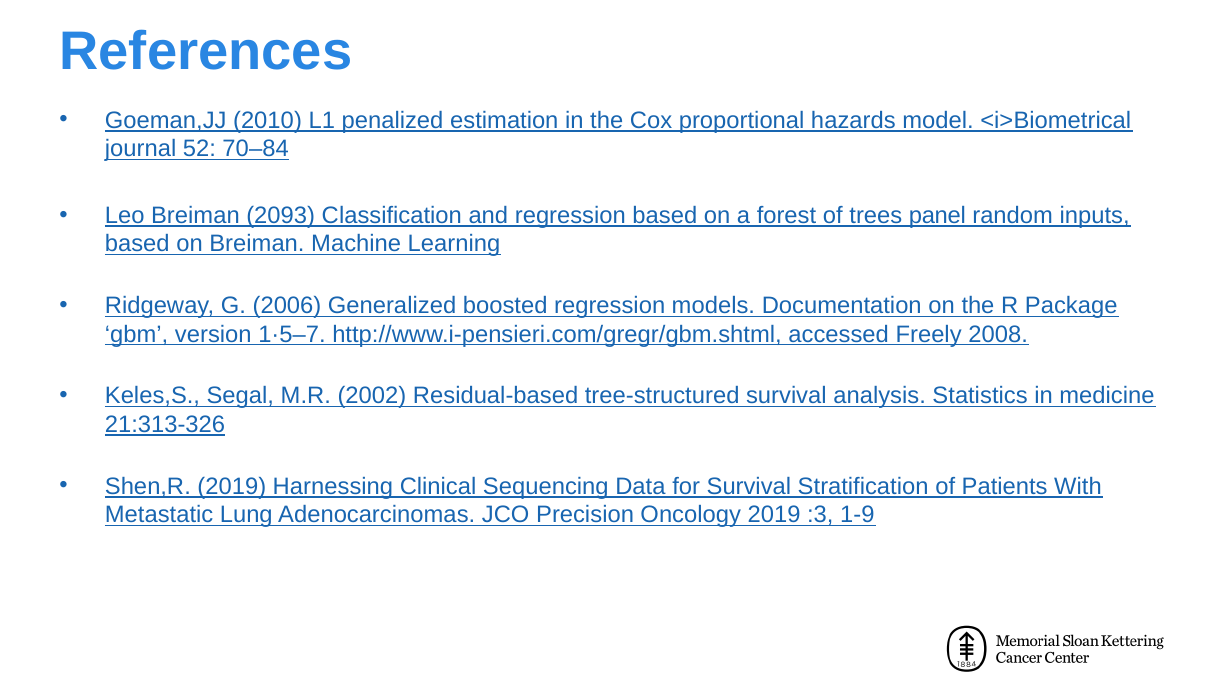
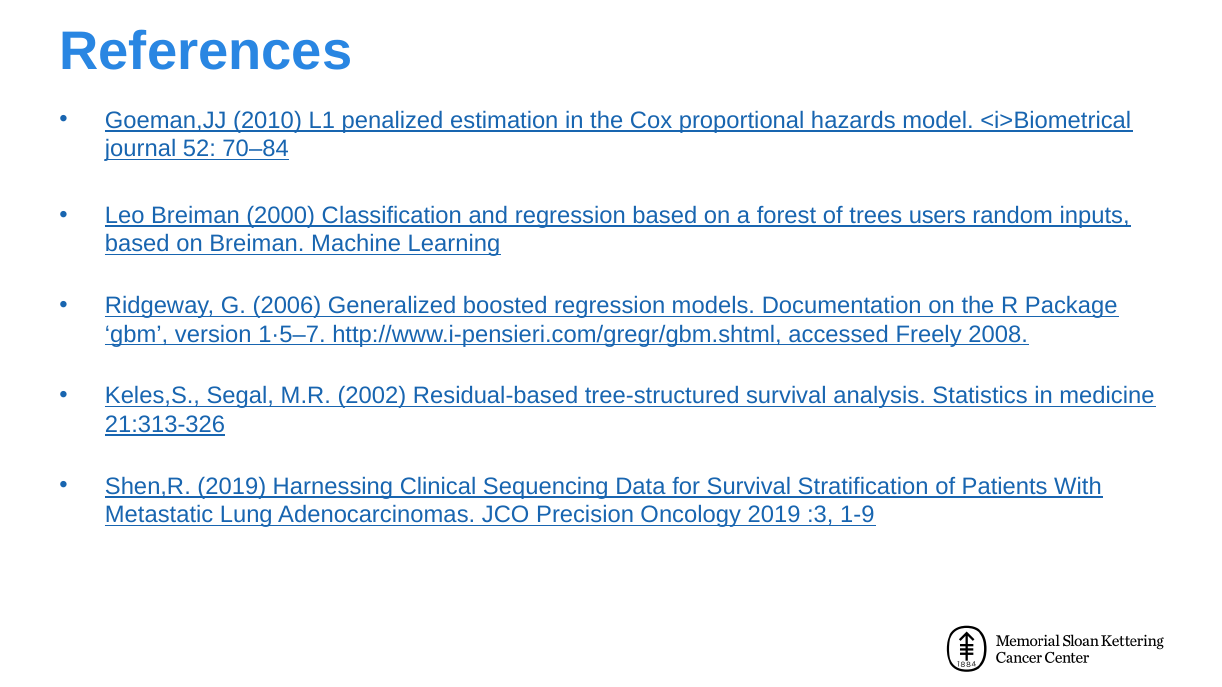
2093: 2093 -> 2000
panel: panel -> users
